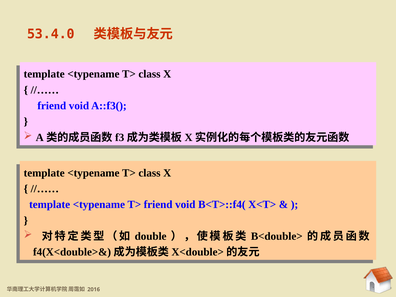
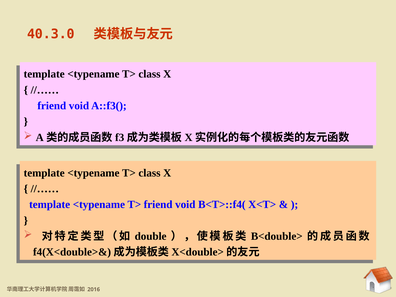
53.4.0: 53.4.0 -> 40.3.0
